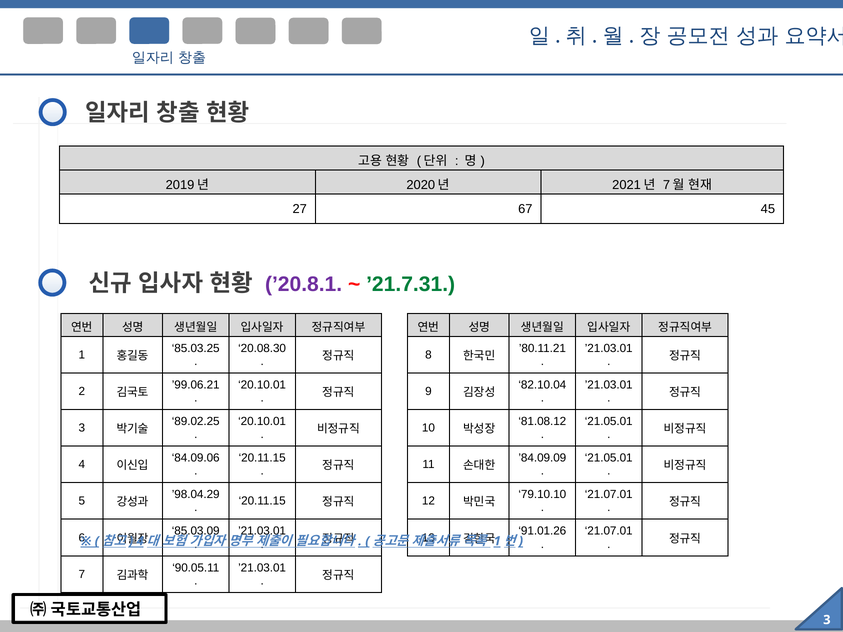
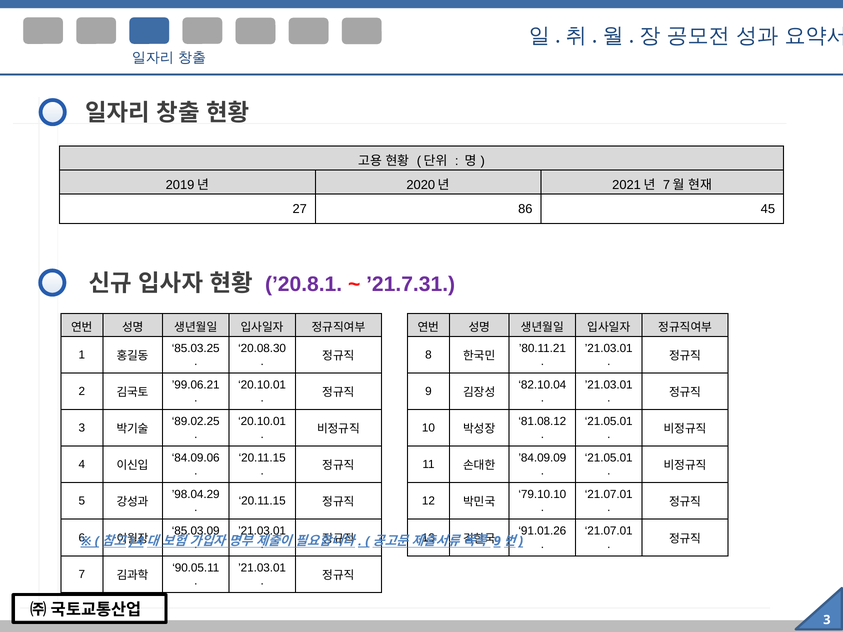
67: 67 -> 86
’21.7.31 colour: green -> purple
1 at (497, 541): 1 -> 9
